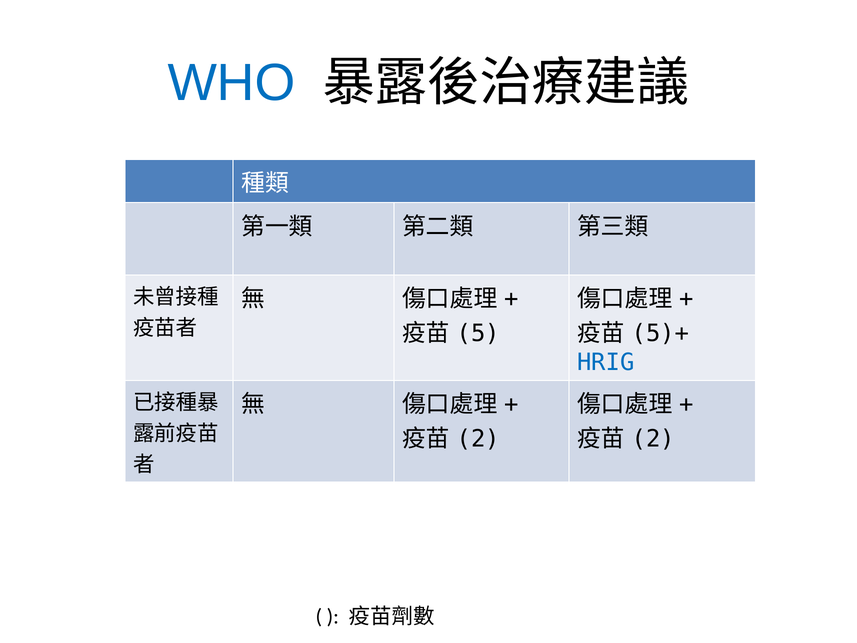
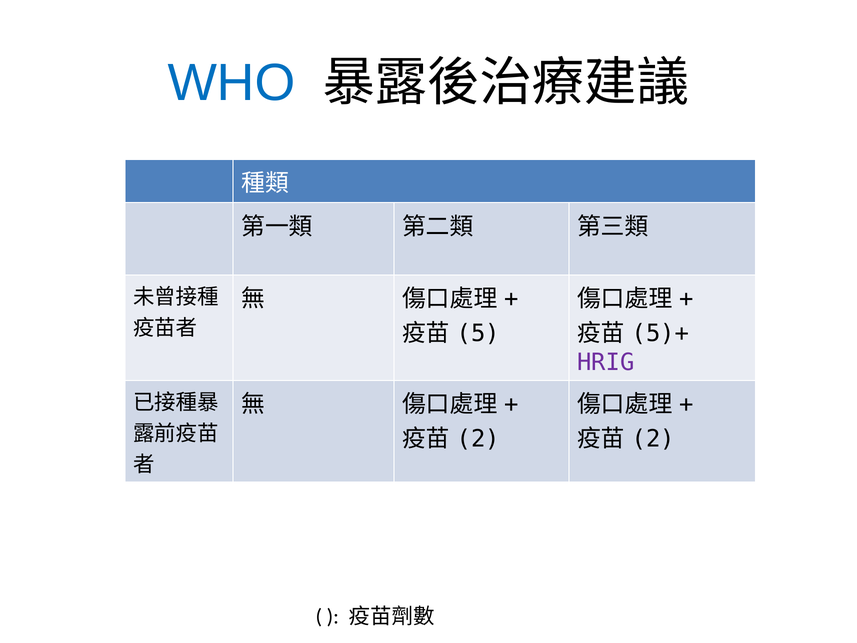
HRIG colour: blue -> purple
